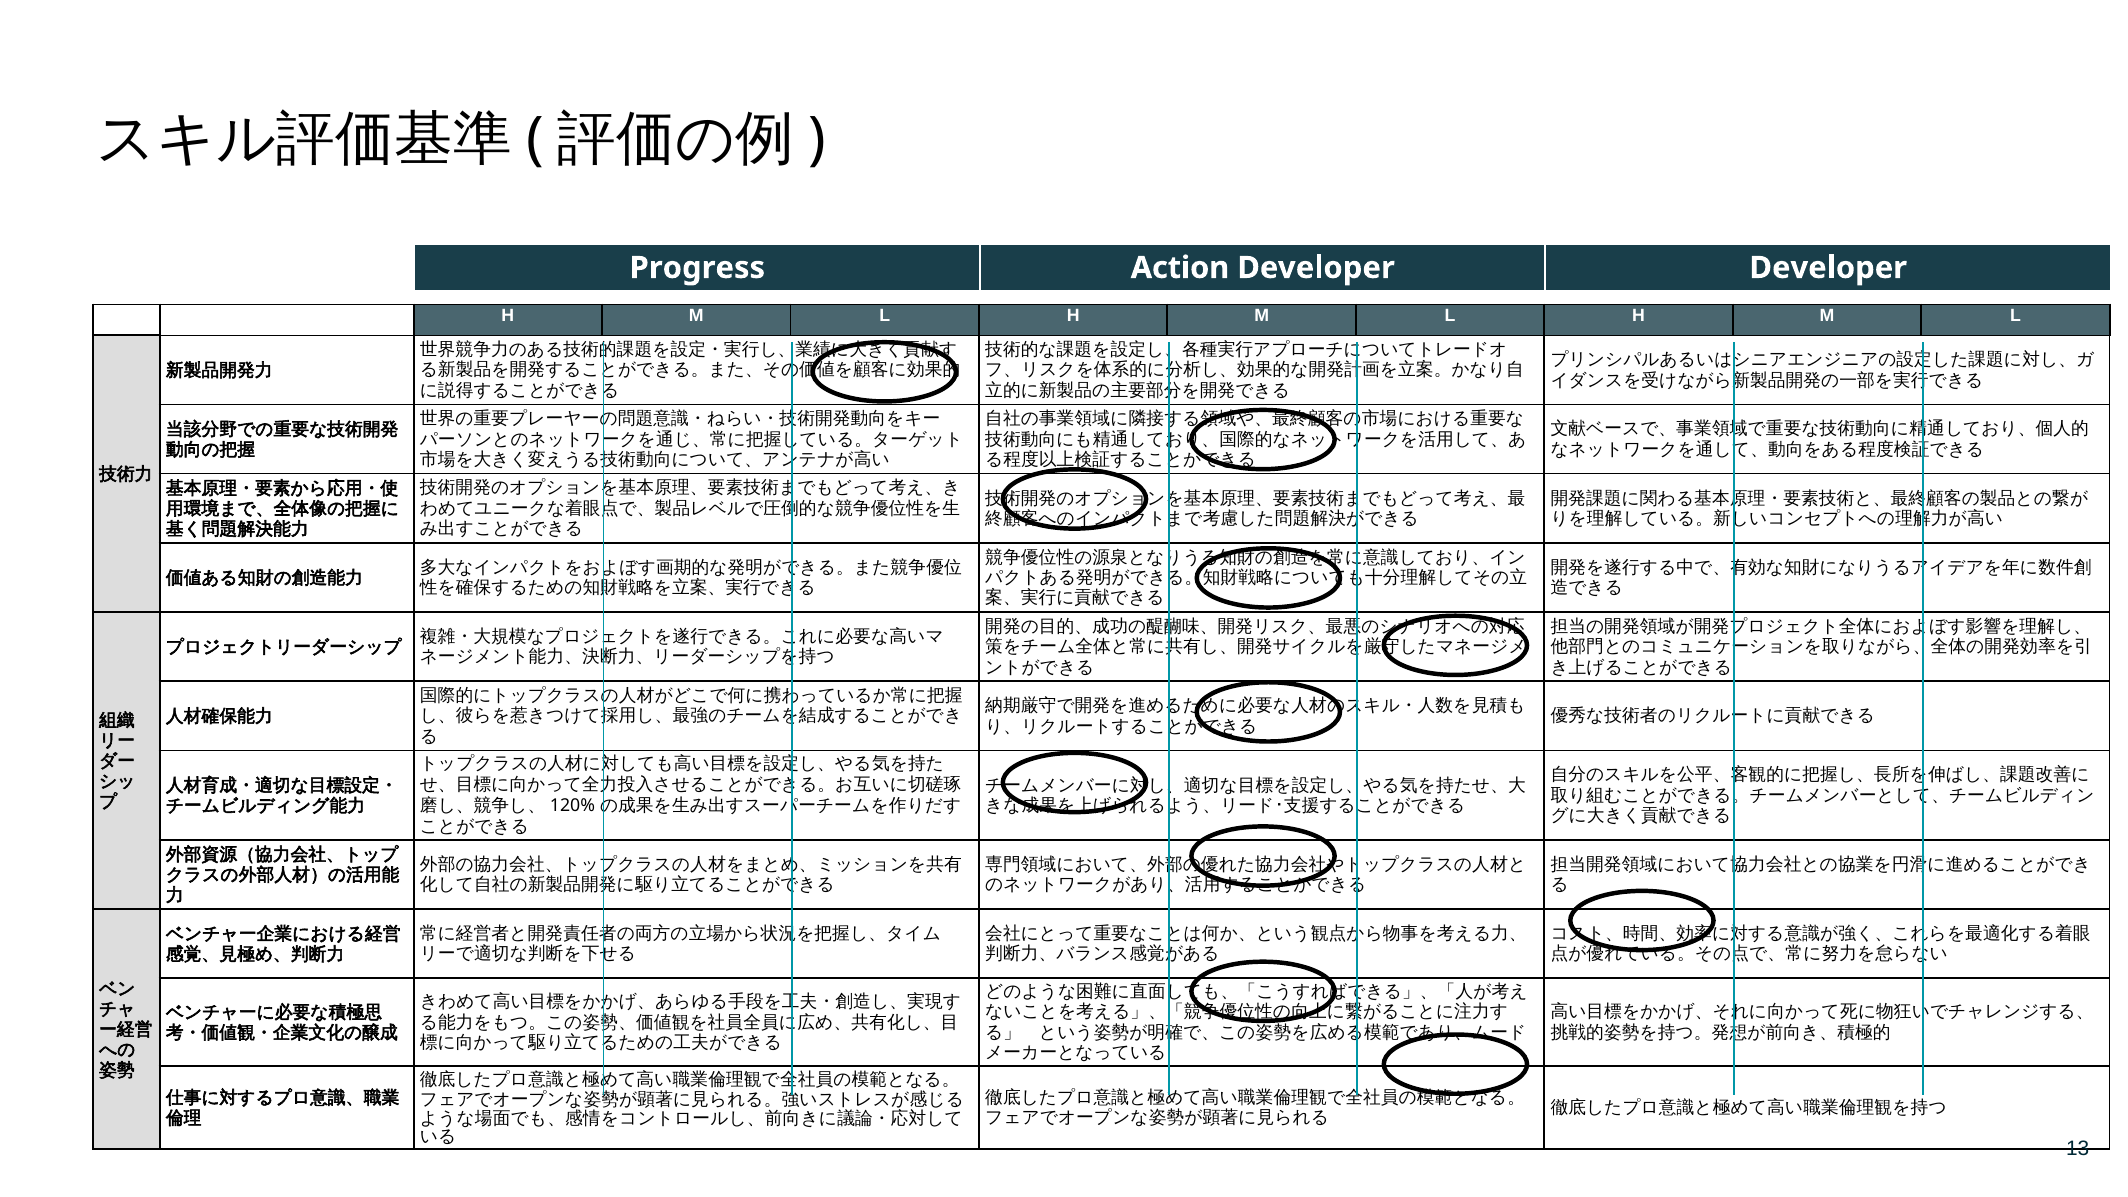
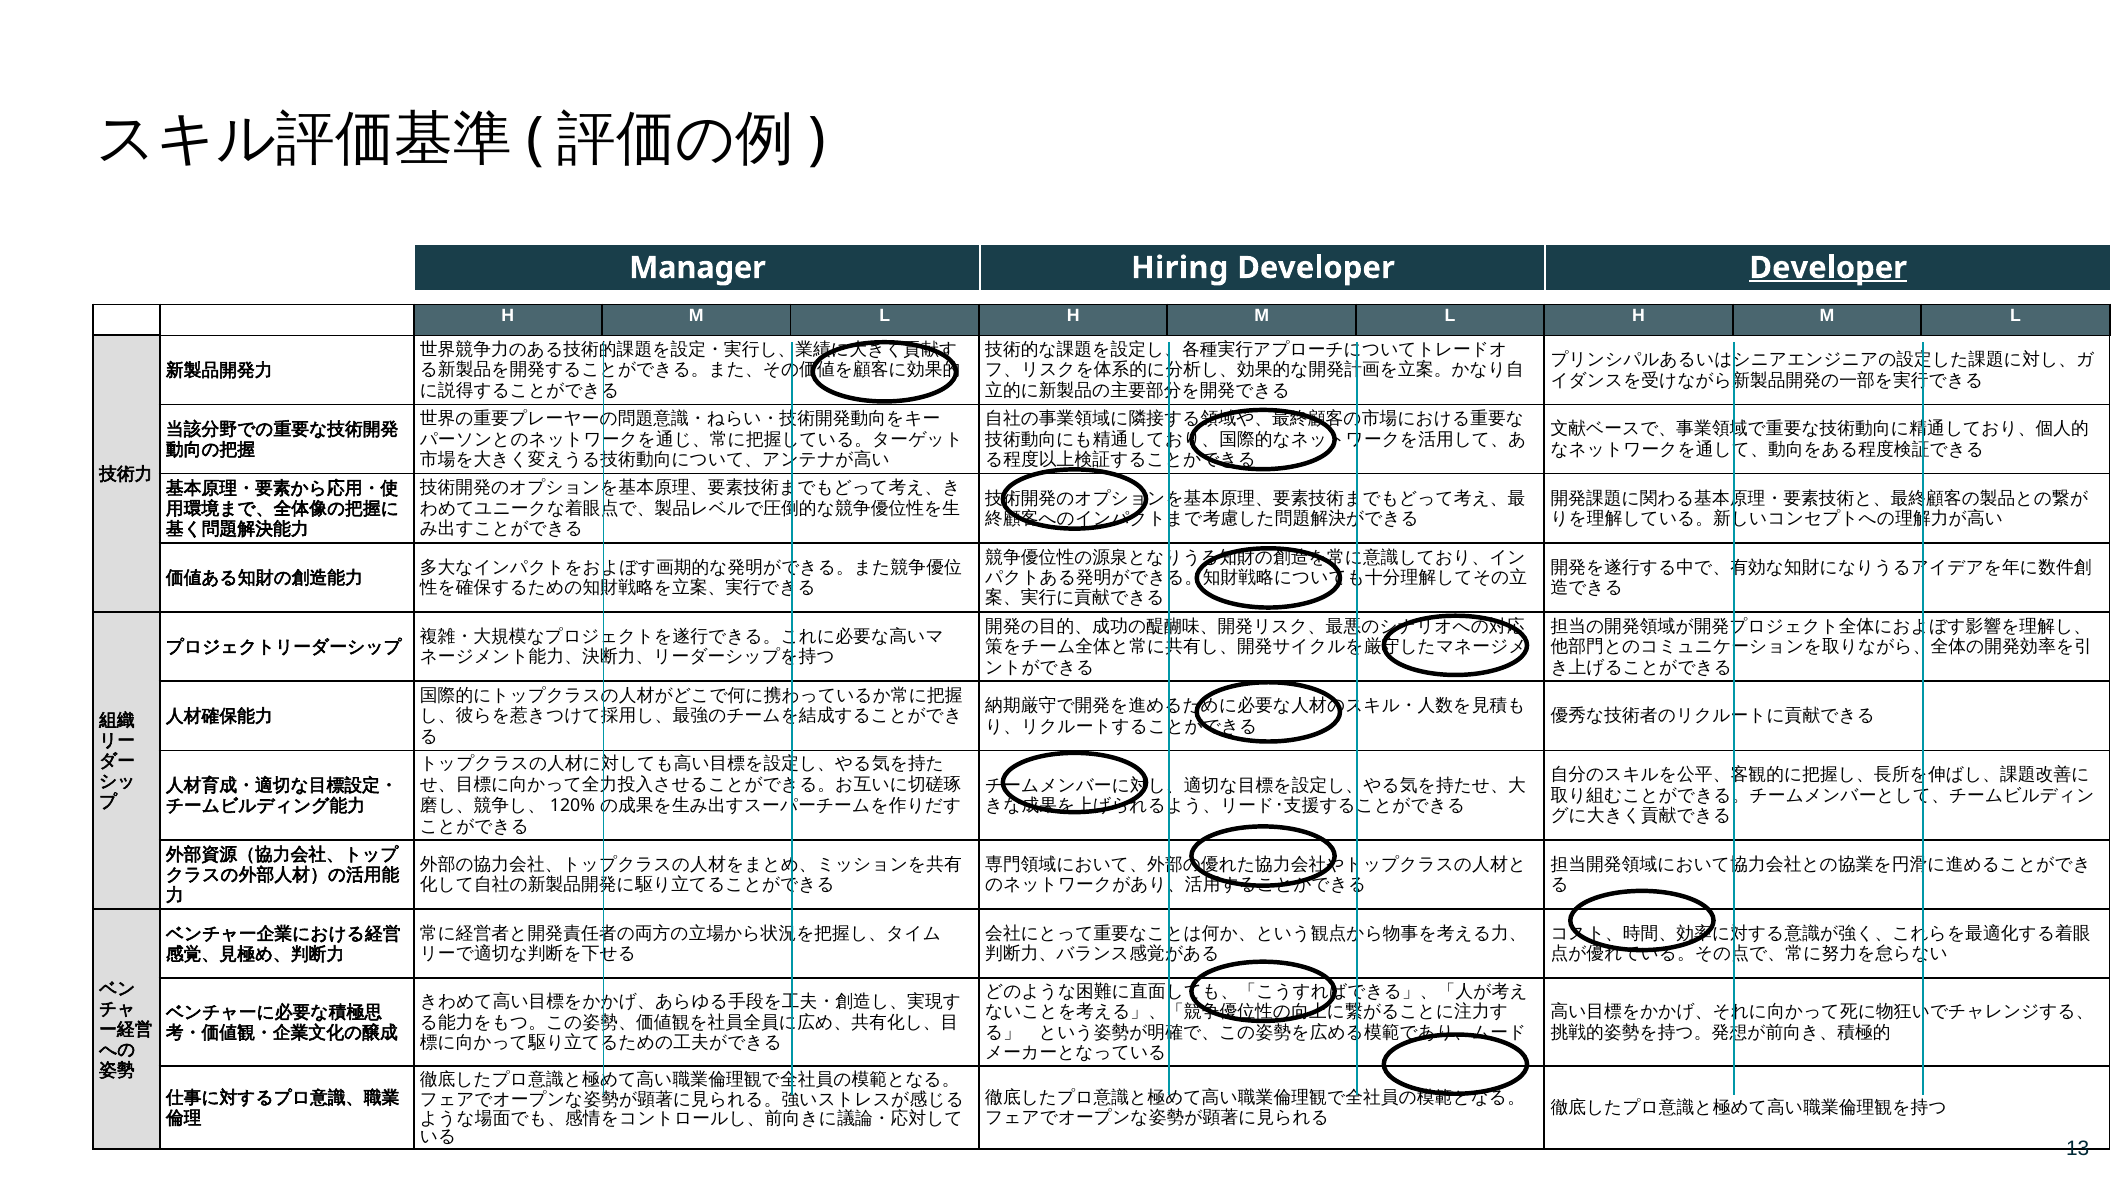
Progress: Progress -> Manager
Action: Action -> Hiring
Developer at (1828, 268) underline: none -> present
